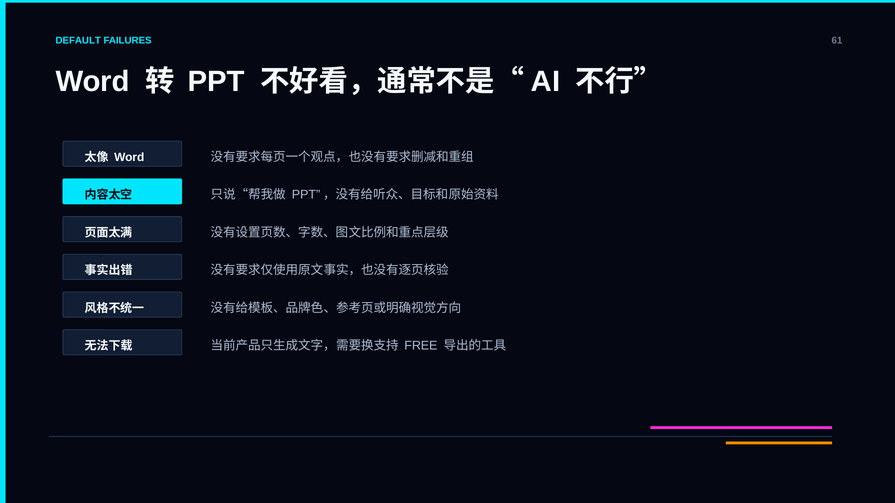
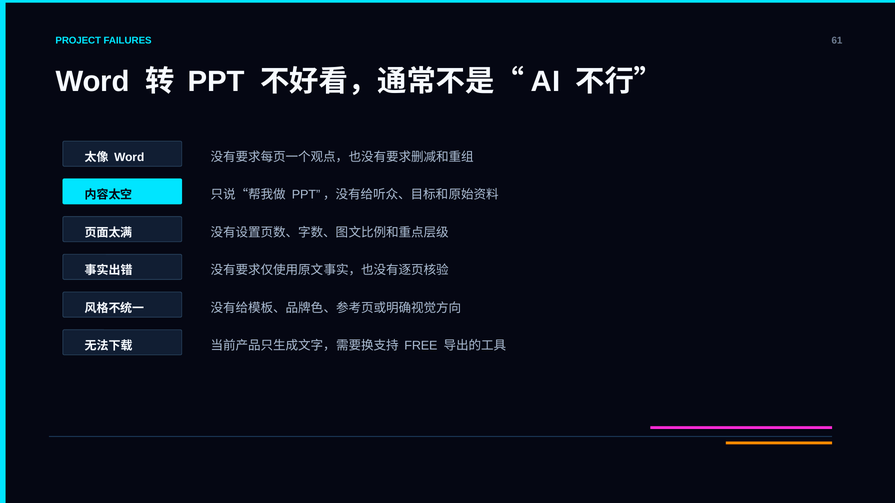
DEFAULT: DEFAULT -> PROJECT
